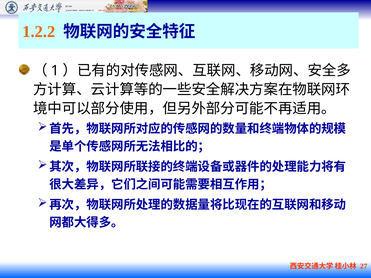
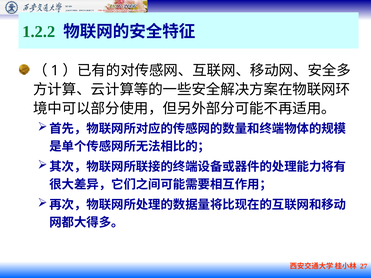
1.2.2 colour: orange -> green
